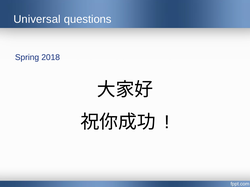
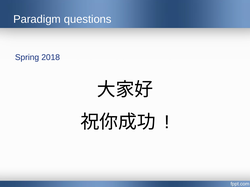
Universal: Universal -> Paradigm
